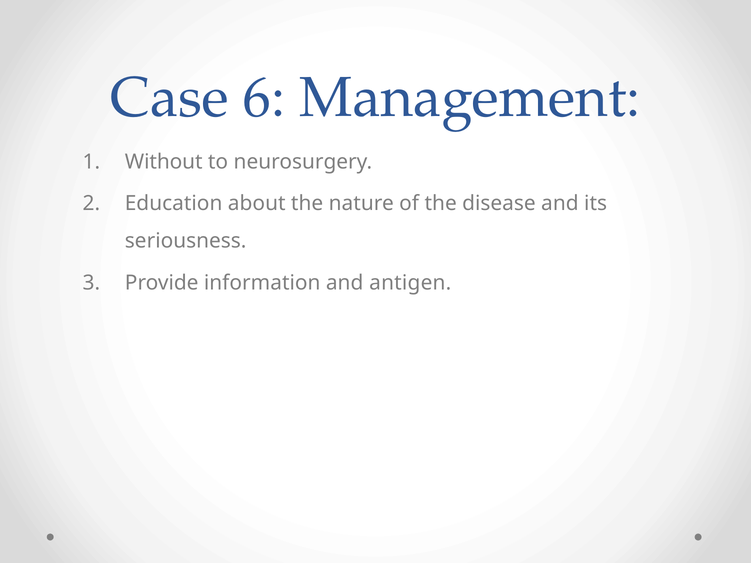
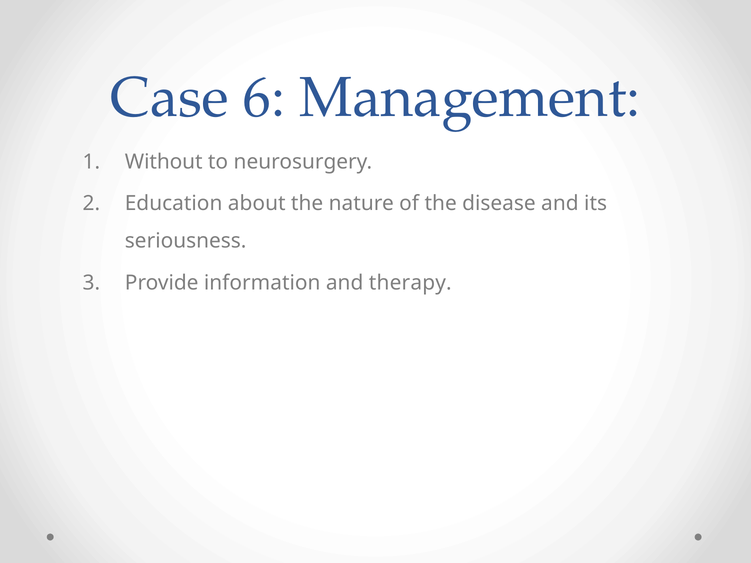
antigen: antigen -> therapy
